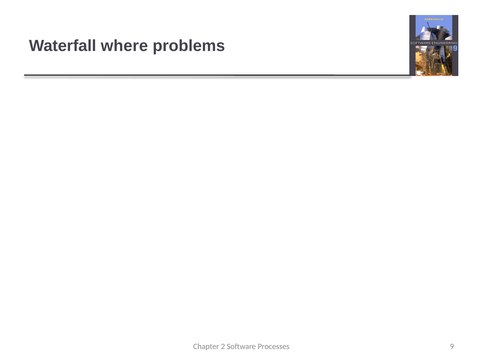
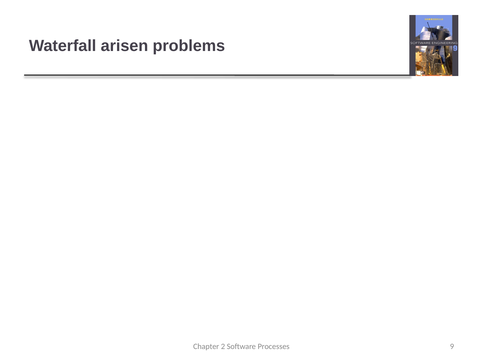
Waterfall where: where -> arisen
